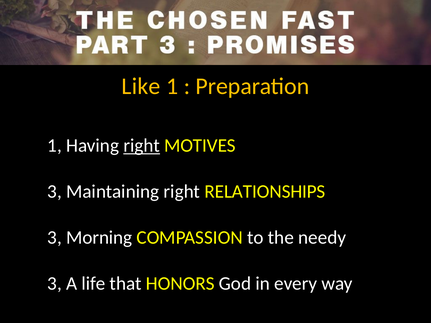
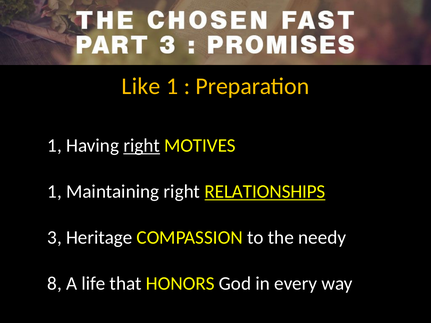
3 at (55, 192): 3 -> 1
RELATIONSHIPS underline: none -> present
Morning: Morning -> Heritage
3 at (55, 284): 3 -> 8
